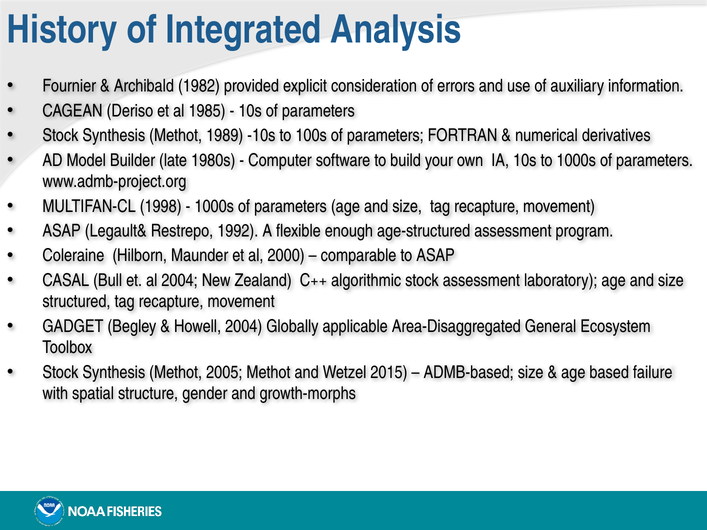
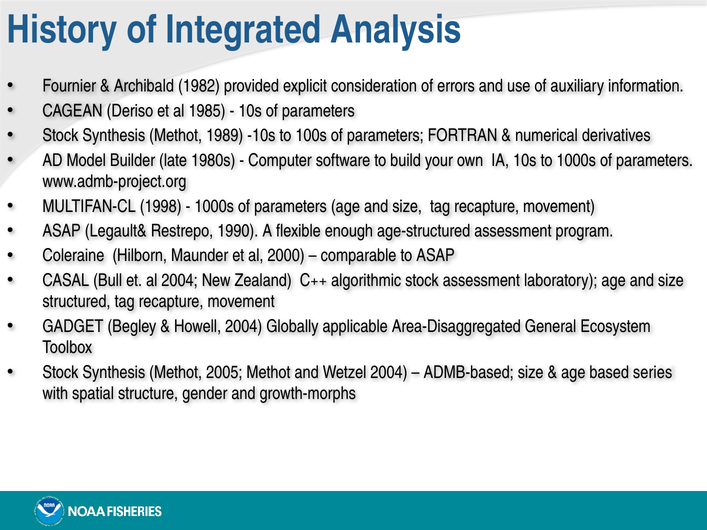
1992: 1992 -> 1990
Wetzel 2015: 2015 -> 2004
failure: failure -> series
